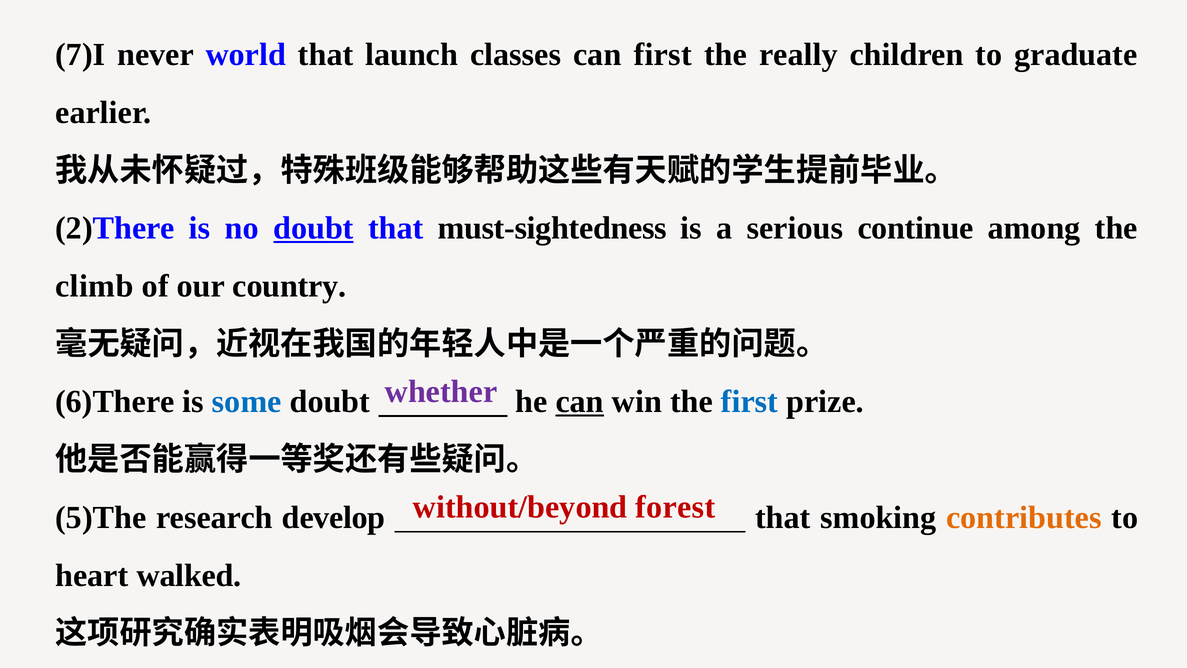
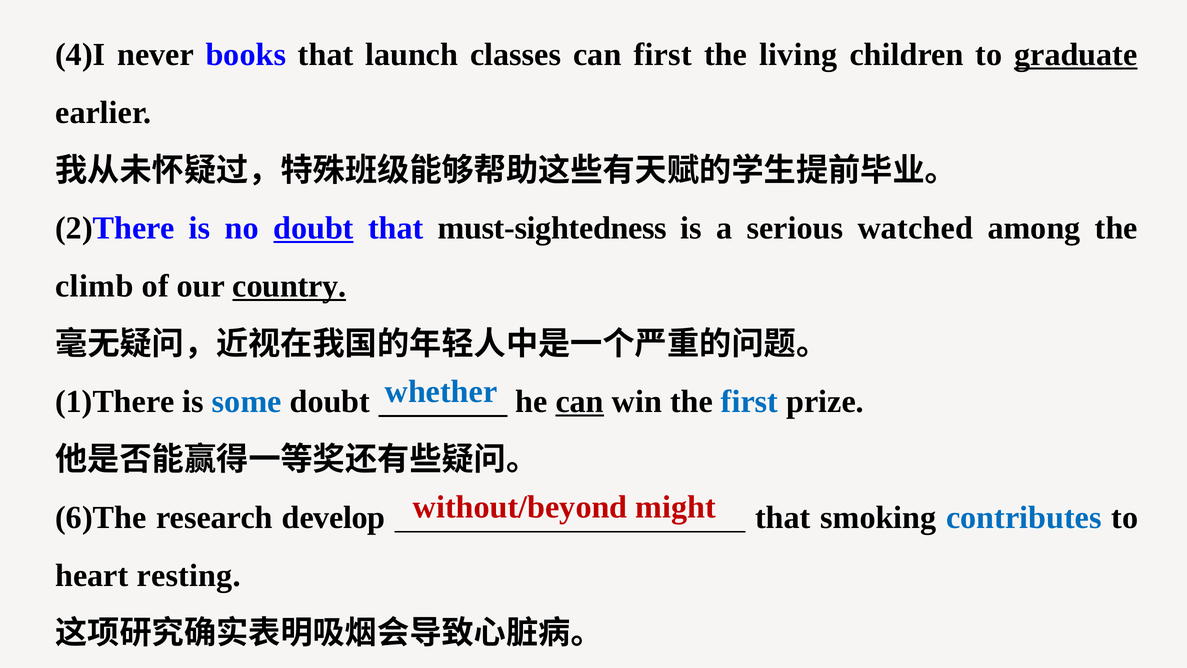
7)I: 7)I -> 4)I
world: world -> books
really: really -> living
graduate underline: none -> present
continue: continue -> watched
country underline: none -> present
whether colour: purple -> blue
6)There: 6)There -> 1)There
forest: forest -> might
5)The: 5)The -> 6)The
contributes colour: orange -> blue
walked: walked -> resting
